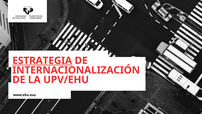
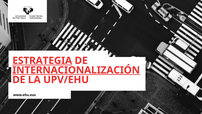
INTERNACIONALIZACIÓN underline: none -> present
